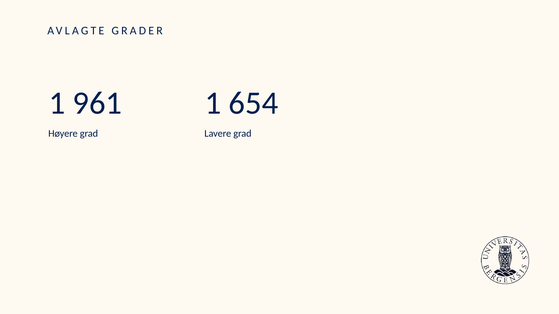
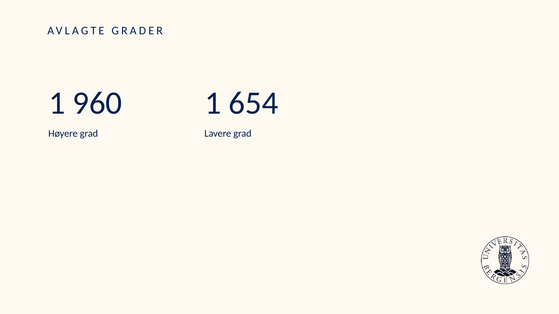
961: 961 -> 960
